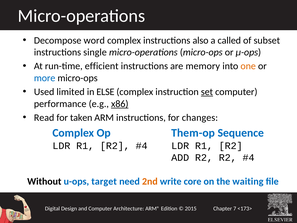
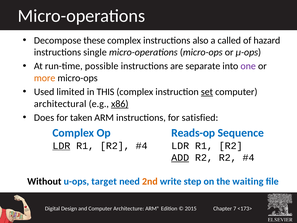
word: word -> these
subset: subset -> hazard
efficient: efficient -> possible
memory: memory -> separate
one colour: orange -> purple
more colour: blue -> orange
ELSE: ELSE -> THIS
performance: performance -> architectural
Read: Read -> Does
changes: changes -> satisfied
Them-op: Them-op -> Reads-op
LDR at (61, 146) underline: none -> present
ADD underline: none -> present
core: core -> step
